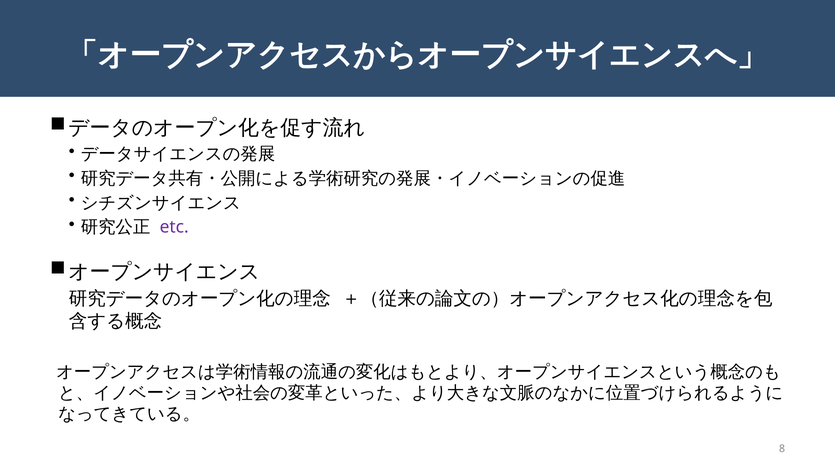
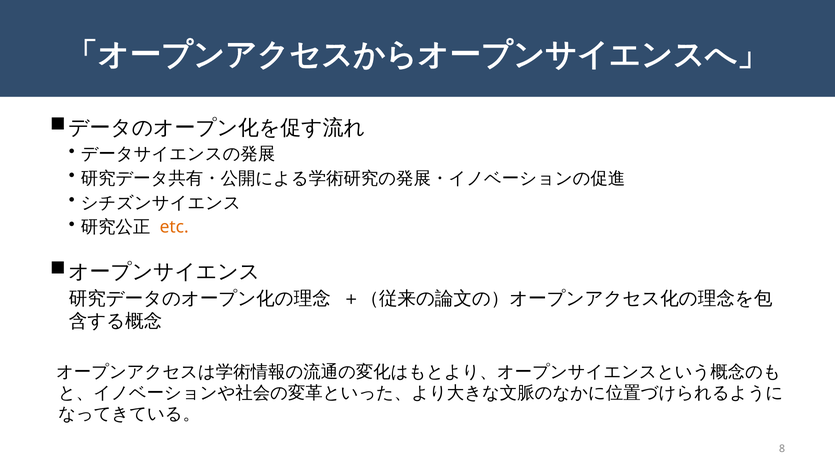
etc colour: purple -> orange
